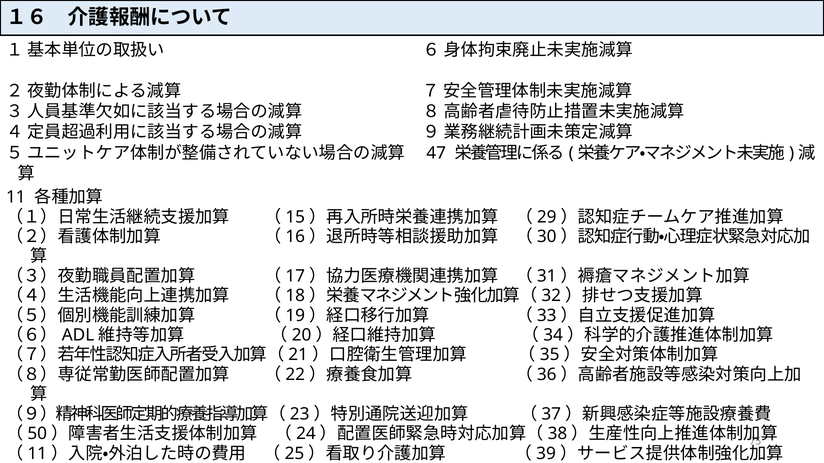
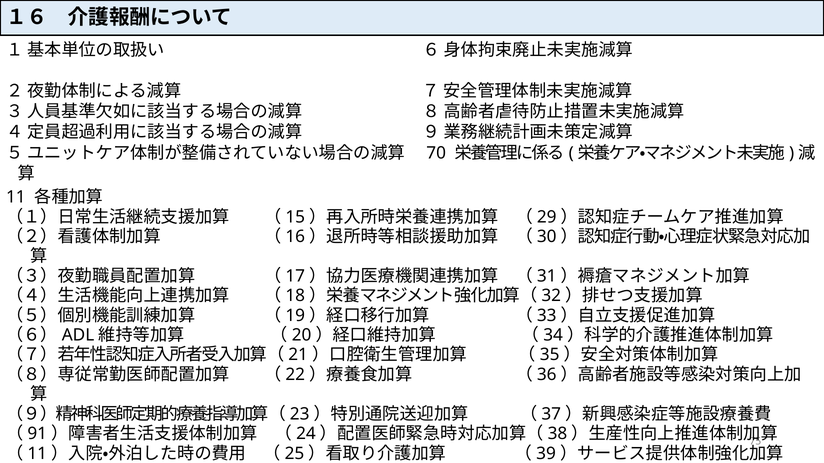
47: 47 -> 70
50: 50 -> 91
